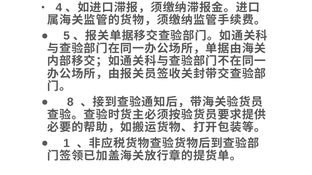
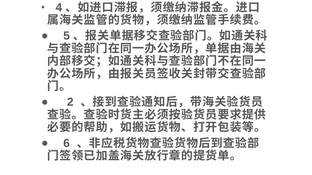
8: 8 -> 2
1: 1 -> 6
